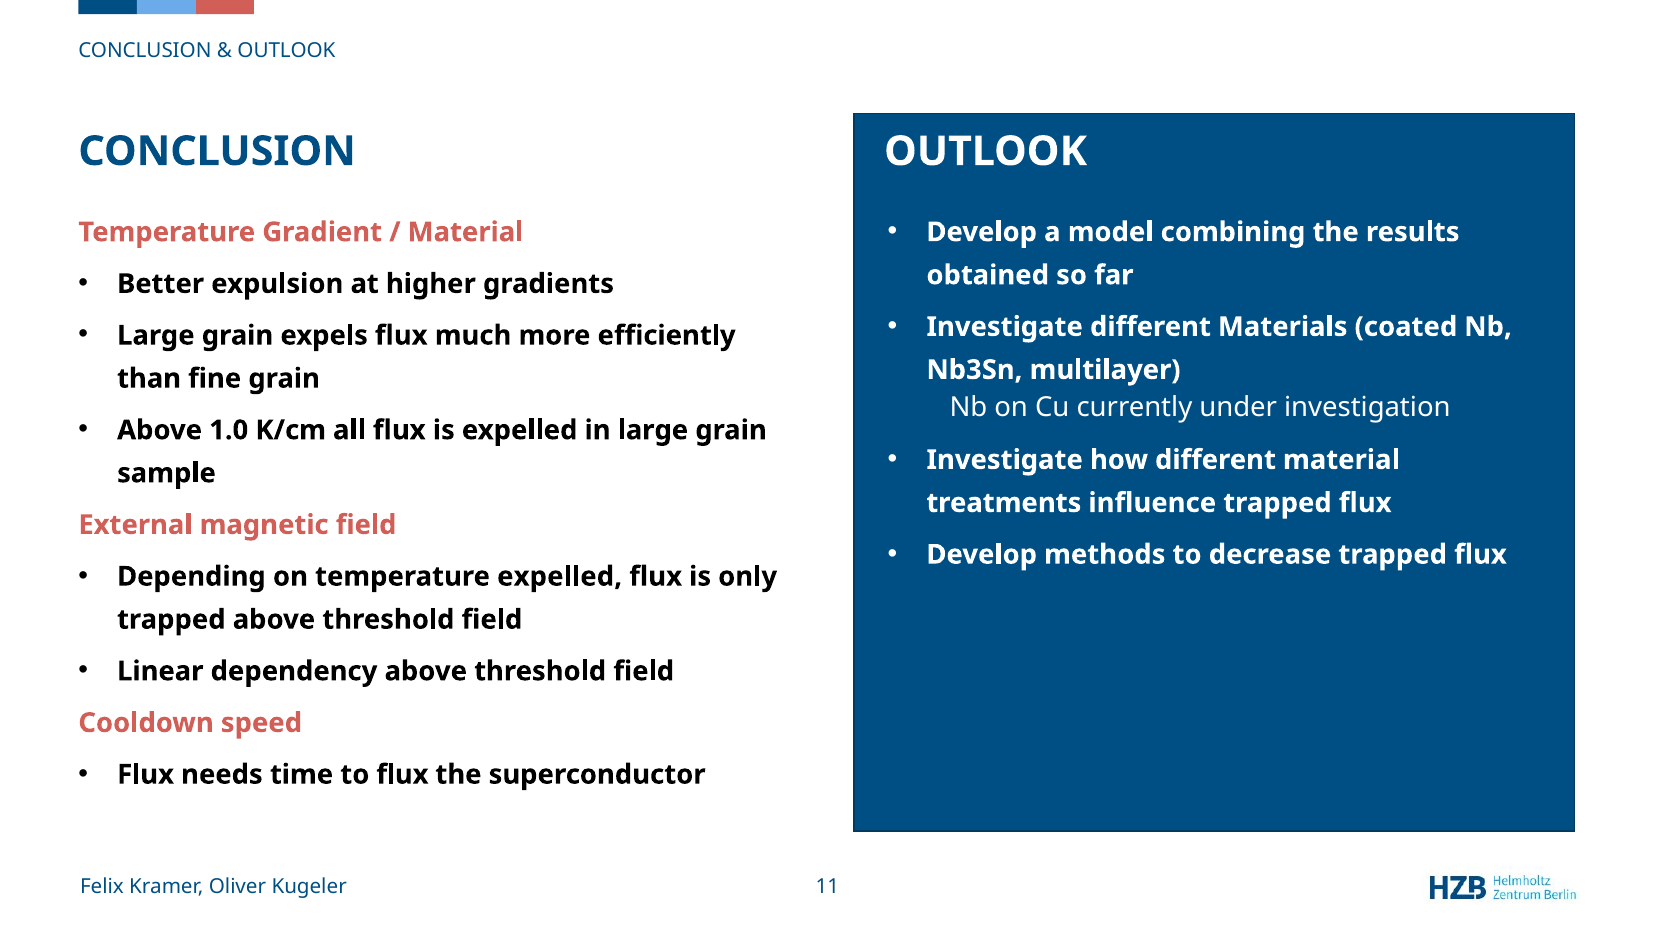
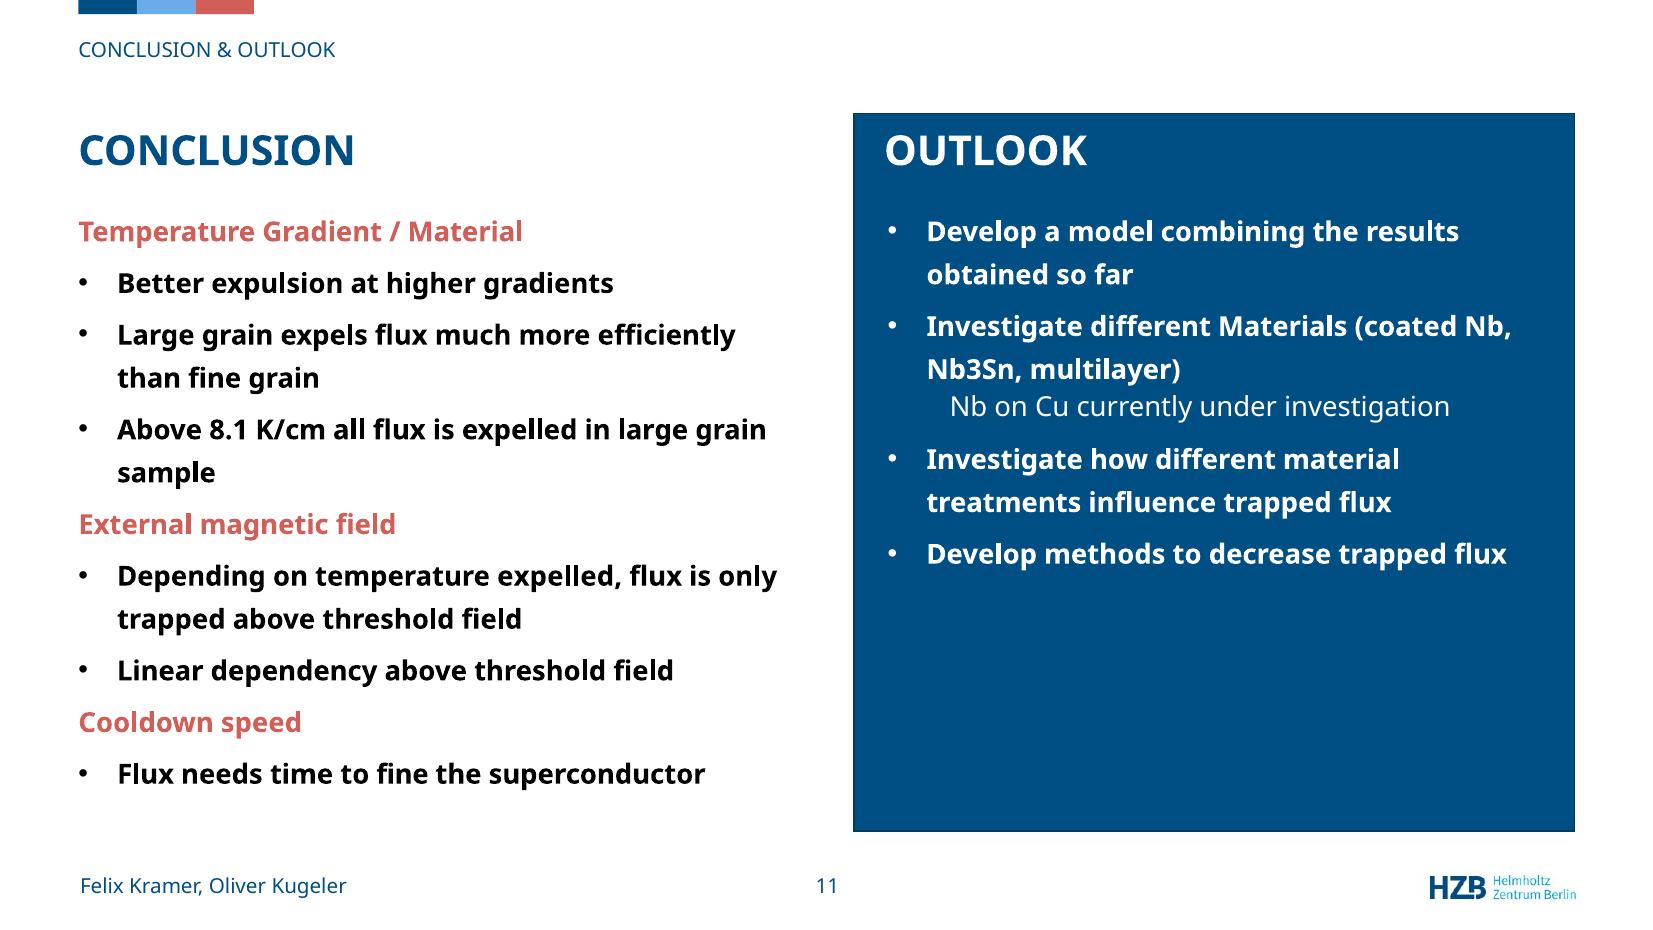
1.0: 1.0 -> 8.1
to flux: flux -> fine
